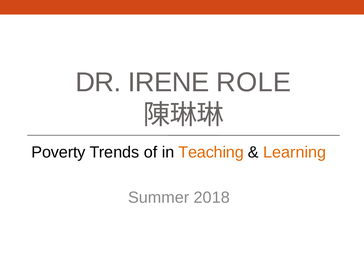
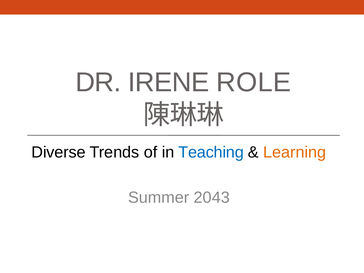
Poverty: Poverty -> Diverse
Teaching colour: orange -> blue
2018: 2018 -> 2043
